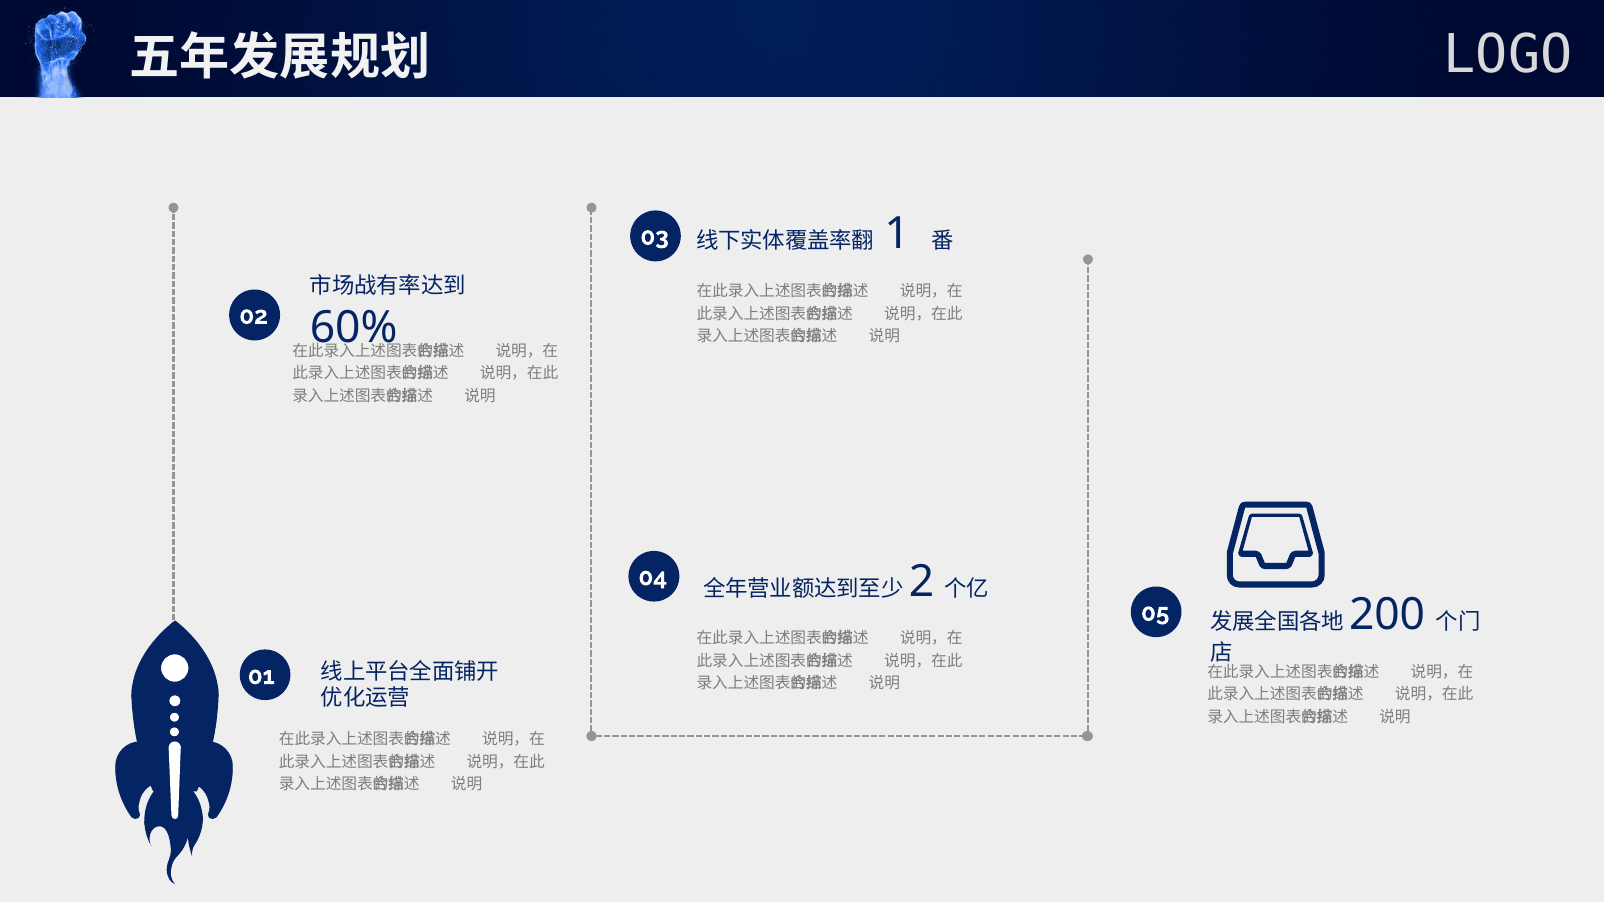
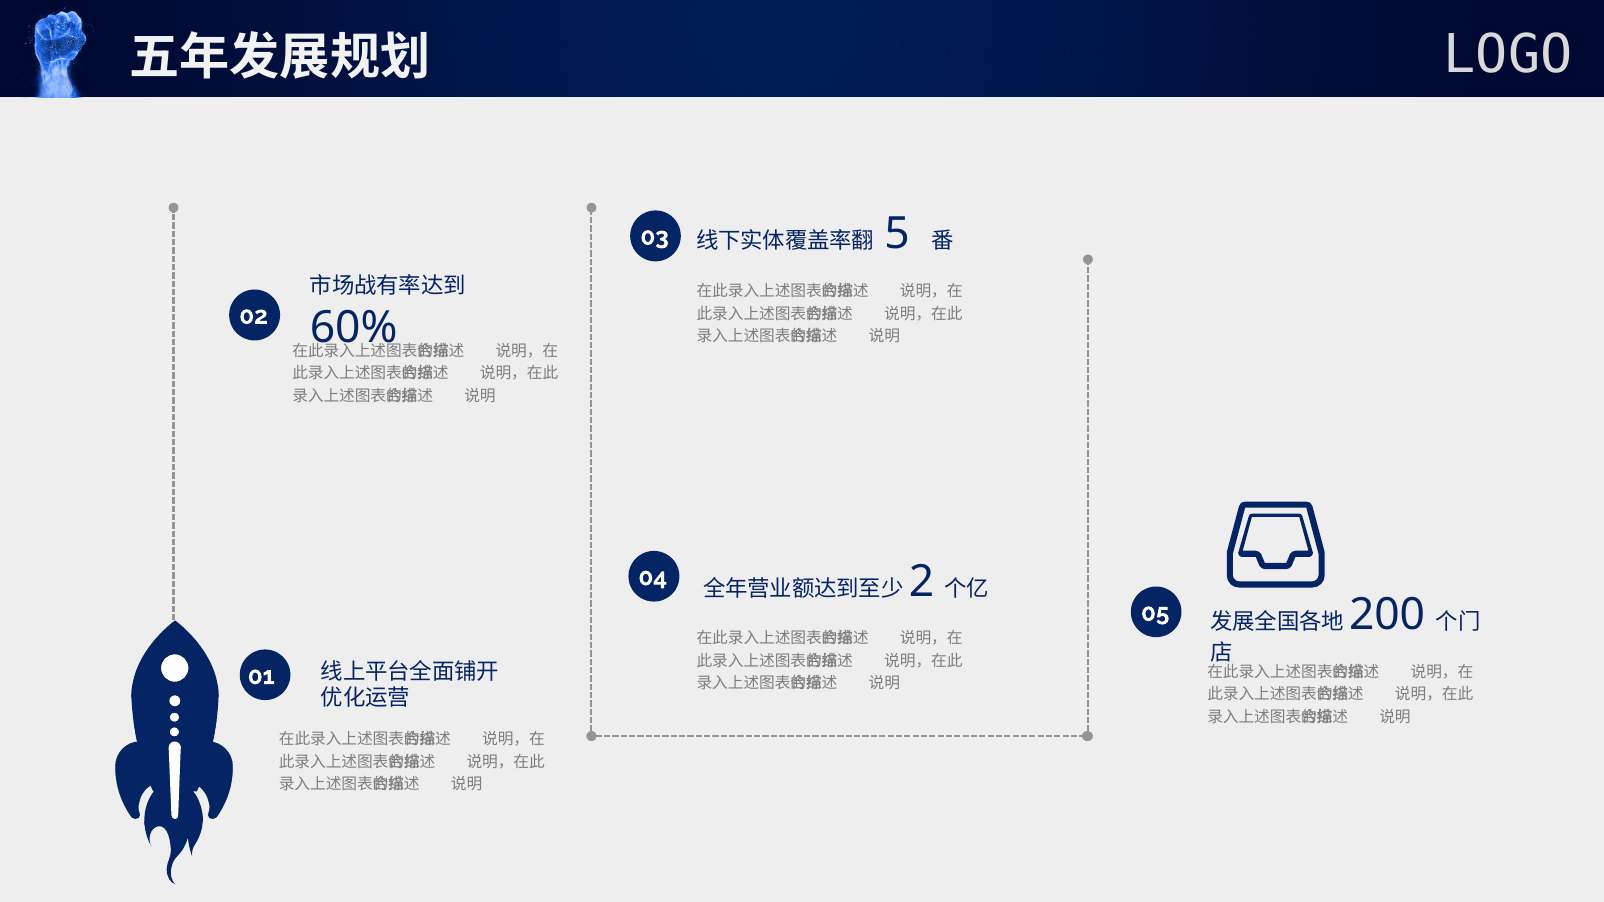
1: 1 -> 5
